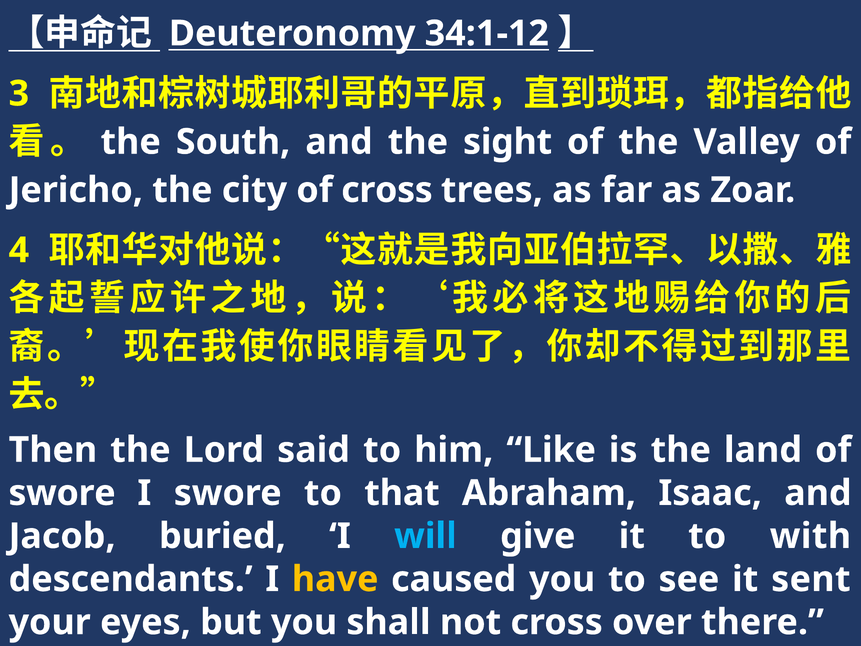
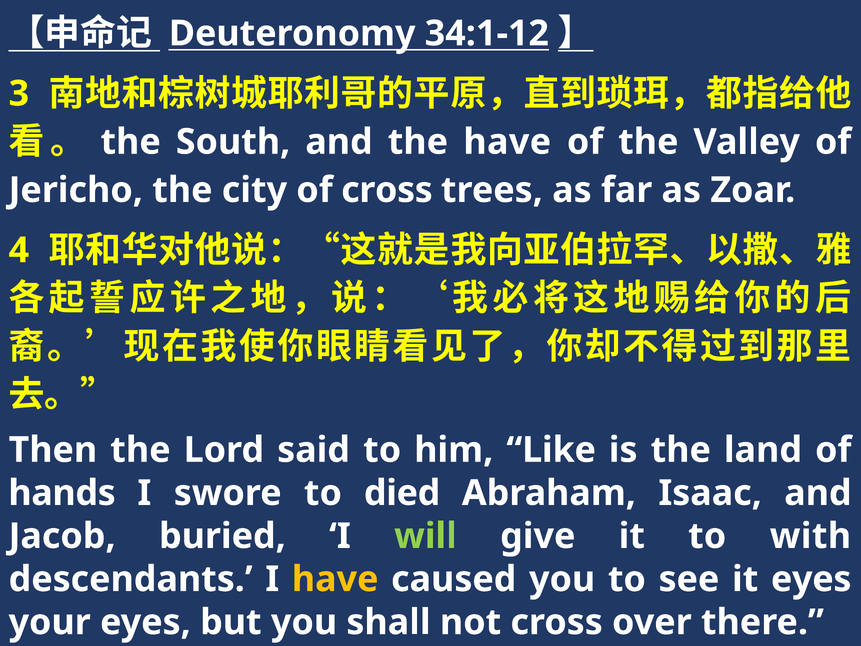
the sight: sight -> have
swore at (62, 493): swore -> hands
that: that -> died
will colour: light blue -> light green
it sent: sent -> eyes
